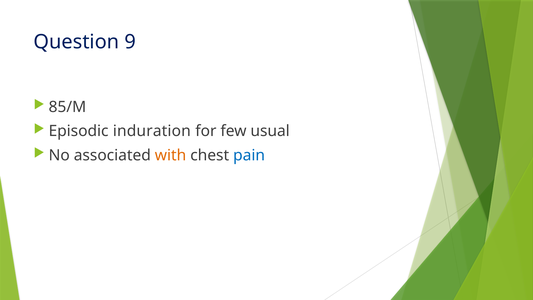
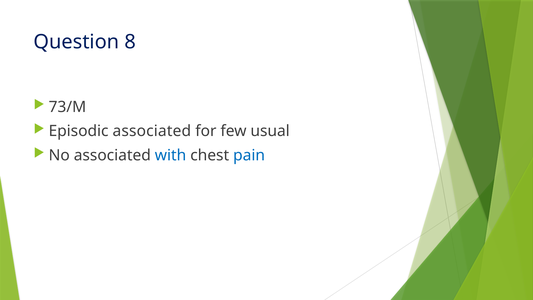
9: 9 -> 8
85/M: 85/M -> 73/M
Episodic induration: induration -> associated
with colour: orange -> blue
